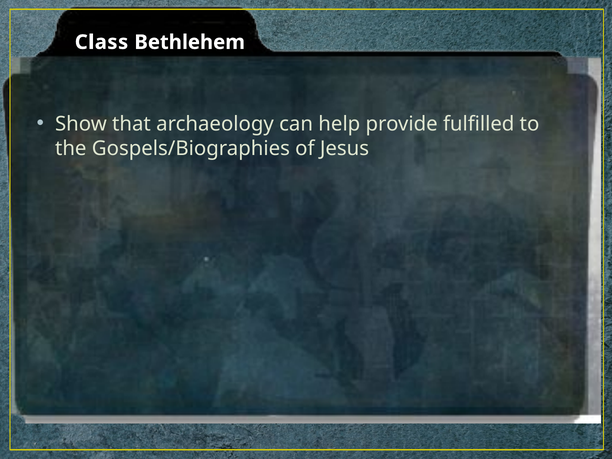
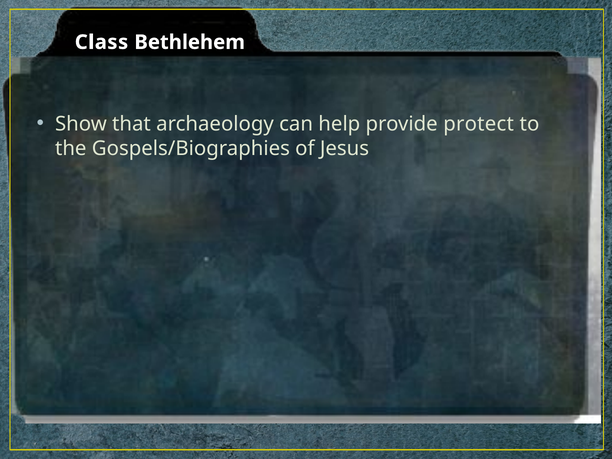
fulfilled: fulfilled -> protect
